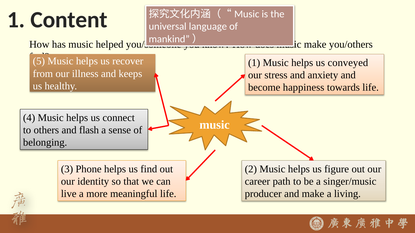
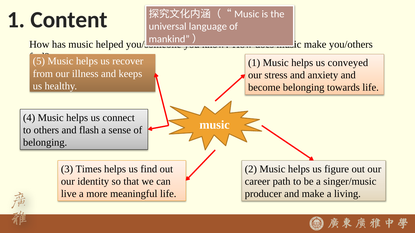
become happiness: happiness -> belonging
Phone: Phone -> Times
